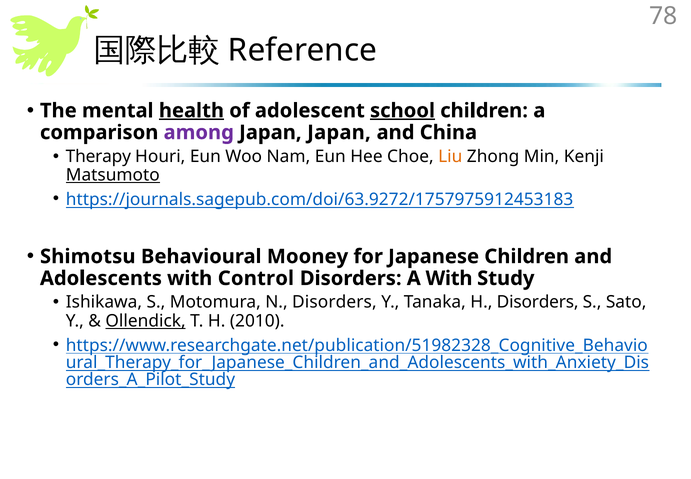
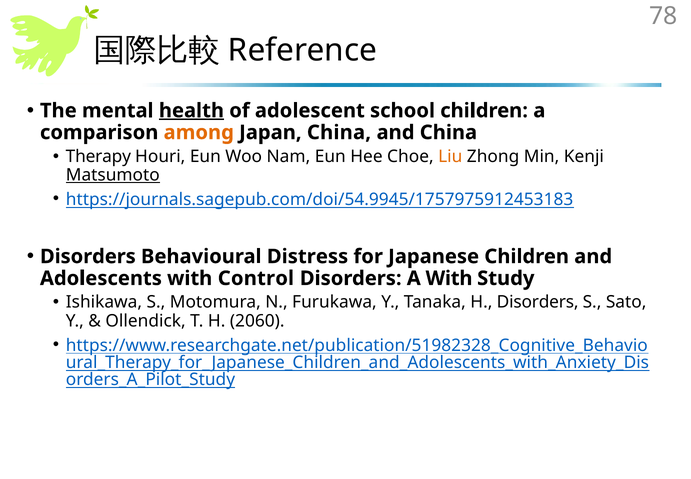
school underline: present -> none
among colour: purple -> orange
Japan Japan: Japan -> China
https://journals.sagepub.com/doi/63.9272/1757975912453183: https://journals.sagepub.com/doi/63.9272/1757975912453183 -> https://journals.sagepub.com/doi/54.9945/1757975912453183
Shimotsu at (88, 256): Shimotsu -> Disorders
Mooney: Mooney -> Distress
N Disorders: Disorders -> Furukawa
Ollendick underline: present -> none
2010: 2010 -> 2060
